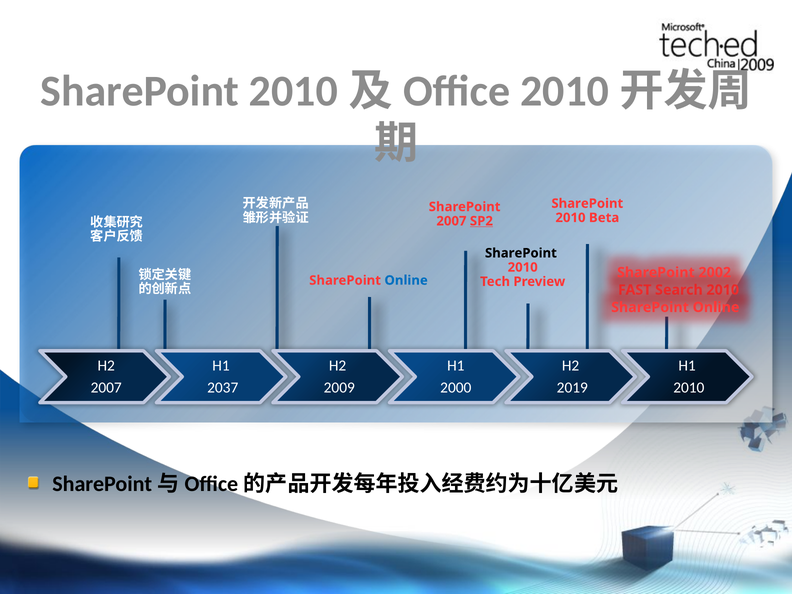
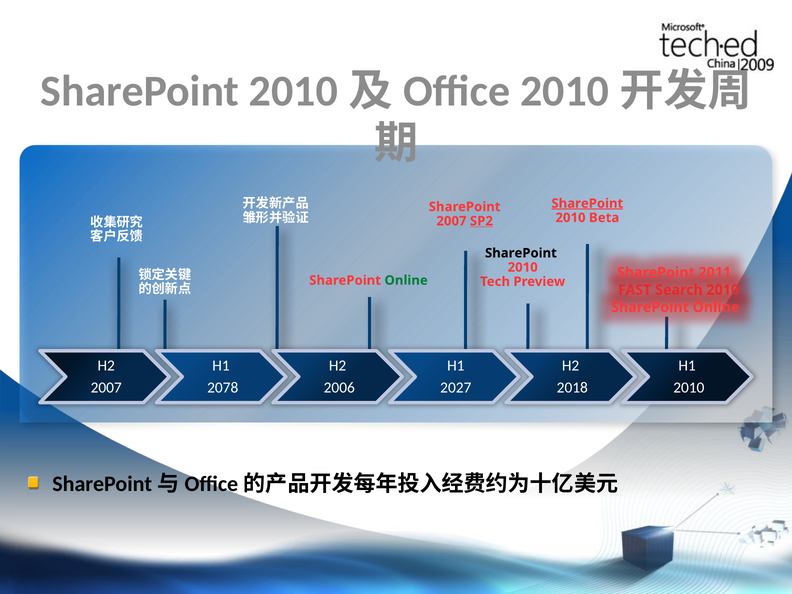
SharePoint at (587, 203) underline: none -> present
2002: 2002 -> 2011
Online at (406, 280) colour: blue -> green
2037: 2037 -> 2078
2009: 2009 -> 2006
2000: 2000 -> 2027
2019: 2019 -> 2018
